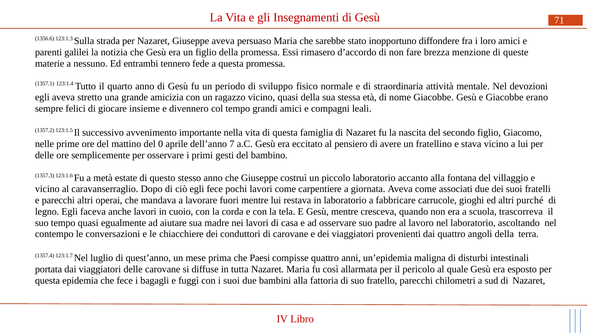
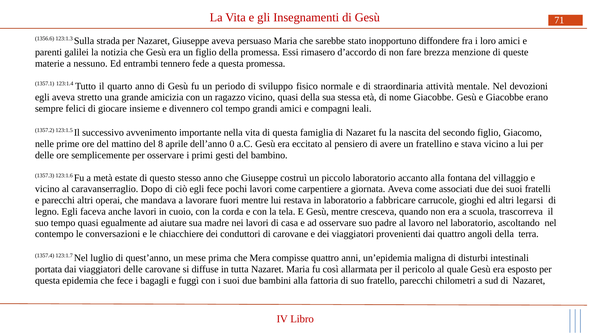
0: 0 -> 8
7: 7 -> 0
purché: purché -> legarsi
Paesi: Paesi -> Mera
